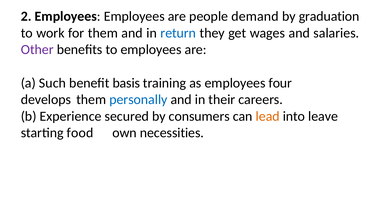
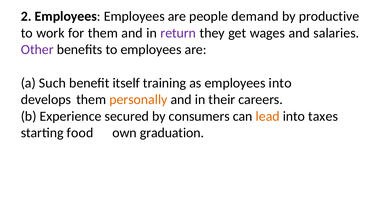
graduation: graduation -> productive
return colour: blue -> purple
basis: basis -> itself
employees four: four -> into
personally colour: blue -> orange
leave: leave -> taxes
necessities: necessities -> graduation
